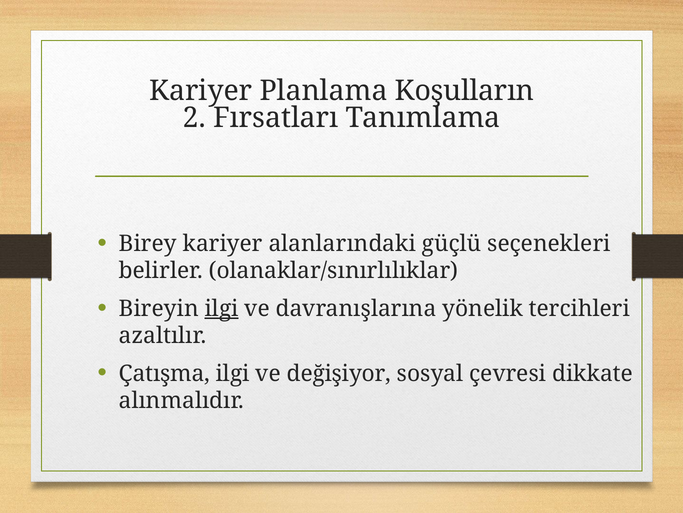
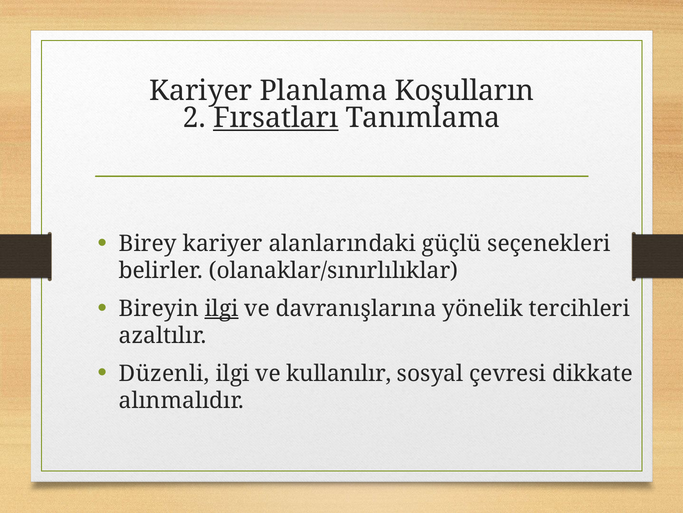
Fırsatları underline: none -> present
Çatışma: Çatışma -> Düzenli
değişiyor: değişiyor -> kullanılır
